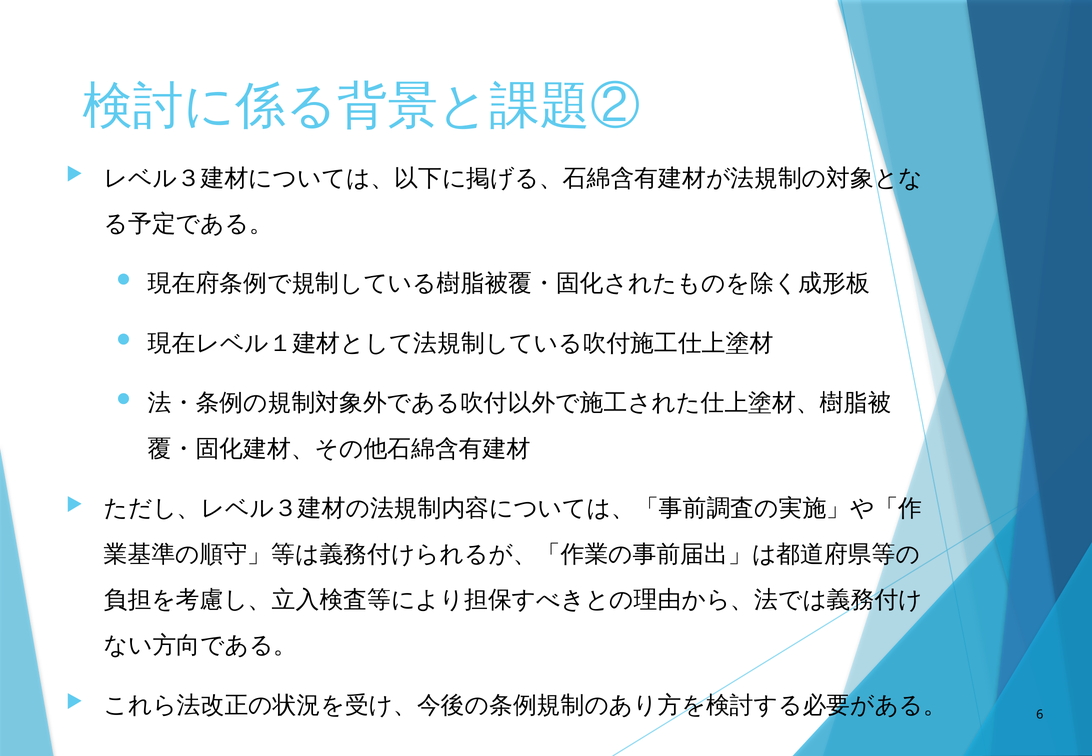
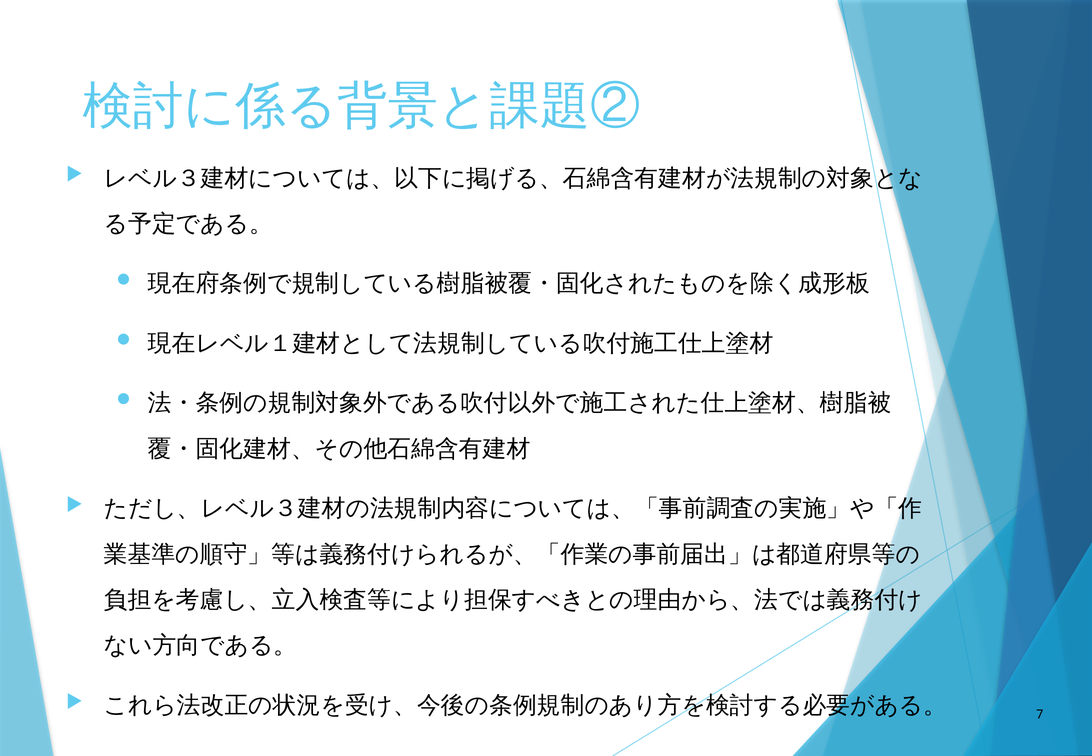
6: 6 -> 7
